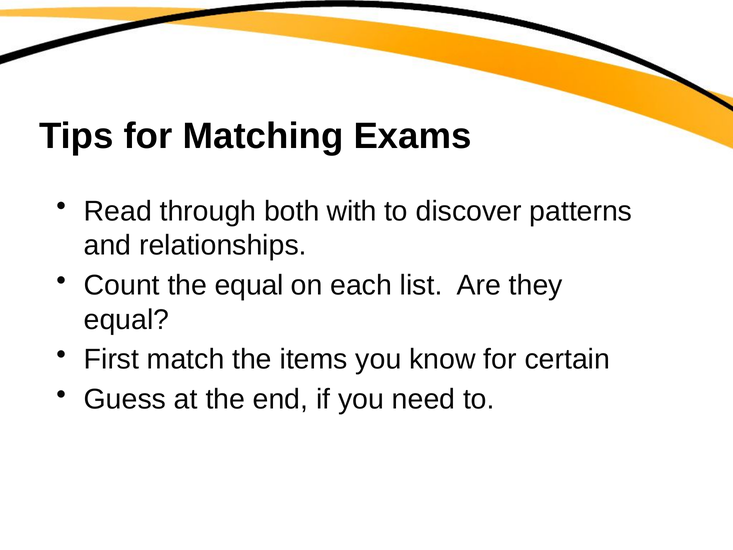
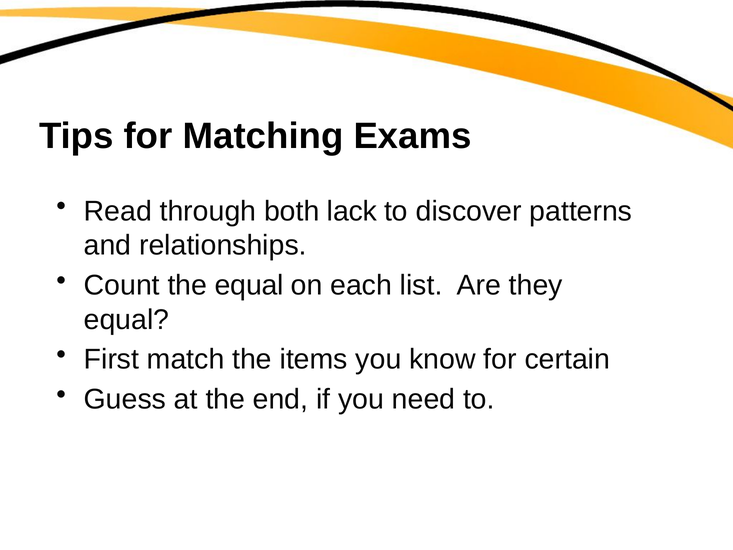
with: with -> lack
